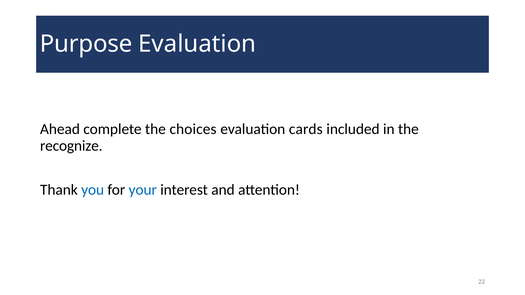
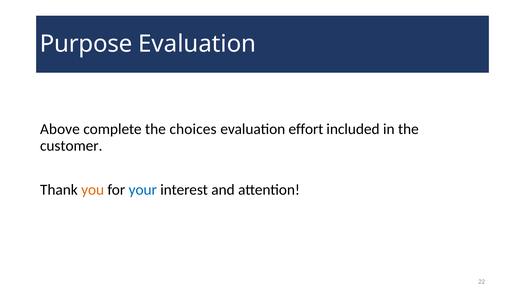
Ahead: Ahead -> Above
cards: cards -> effort
recognize: recognize -> customer
you colour: blue -> orange
